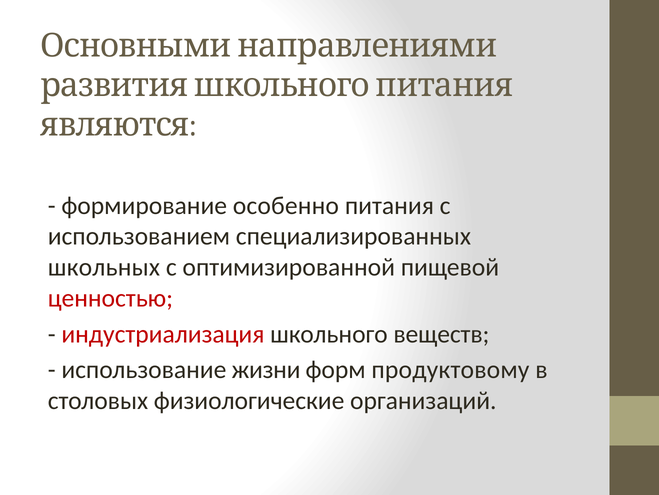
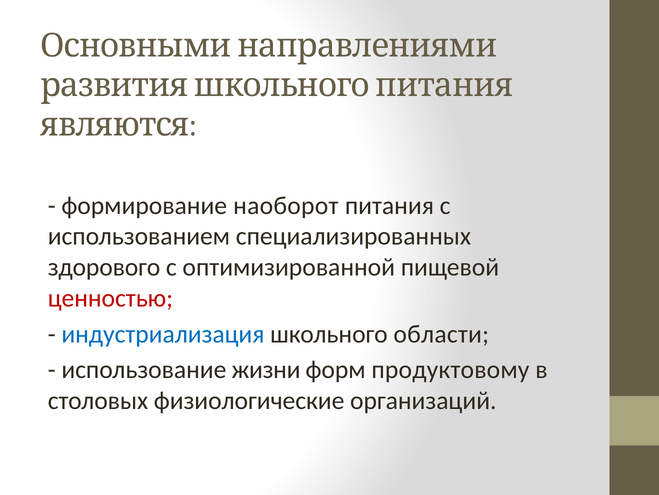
особенно: особенно -> наоборот
школьных: школьных -> здорового
индустриализация colour: red -> blue
веществ: веществ -> области
